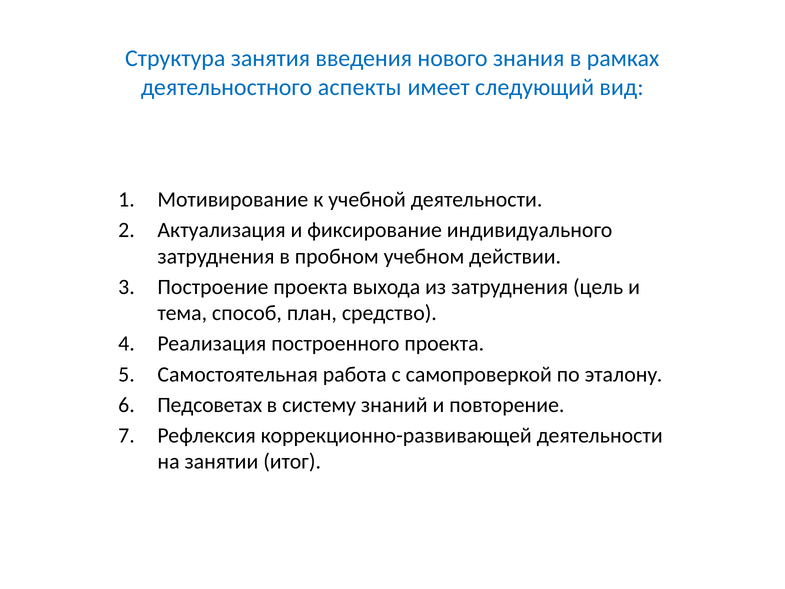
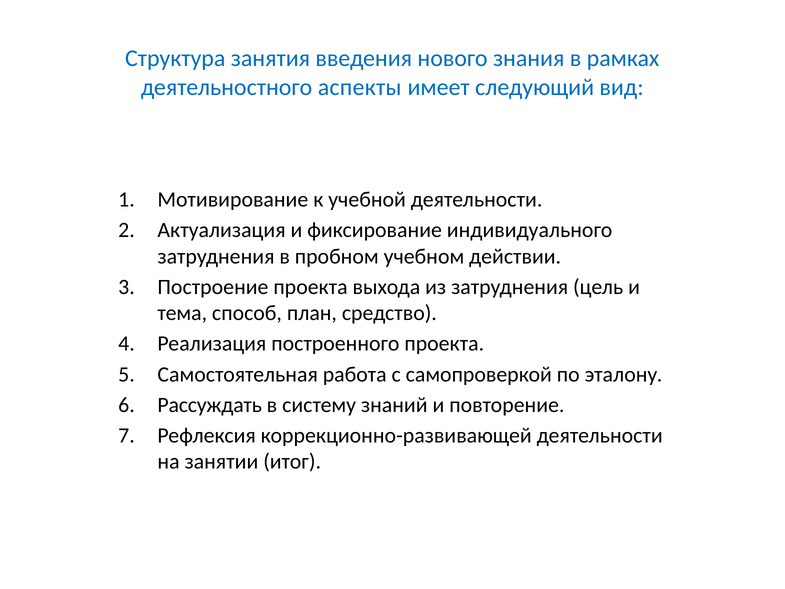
Педсоветах: Педсоветах -> Рассуждать
